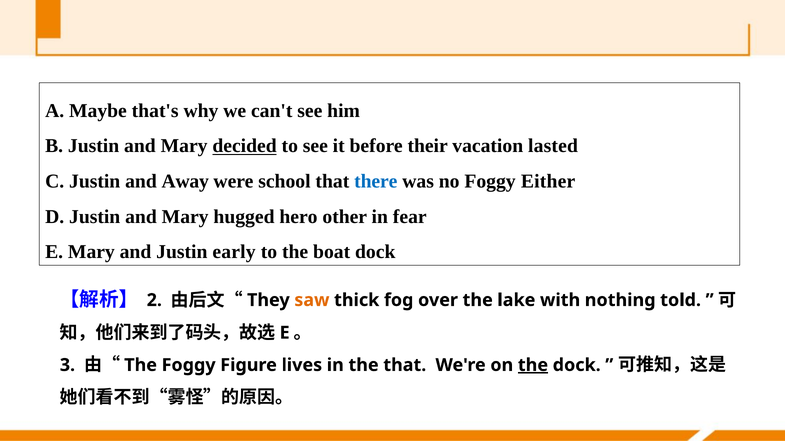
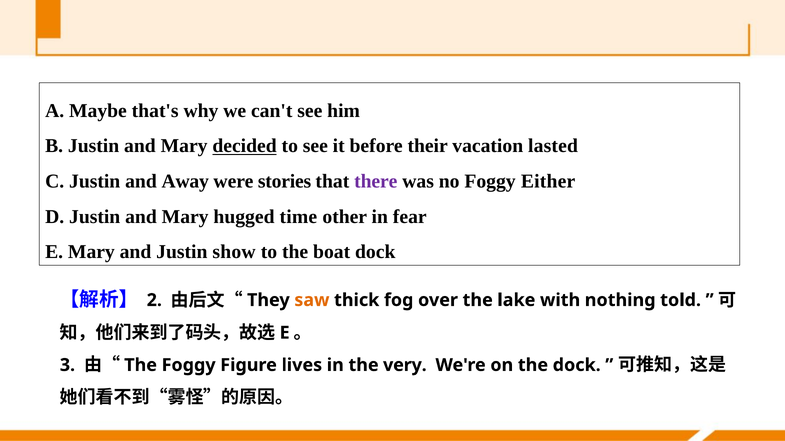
school: school -> stories
there colour: blue -> purple
hero: hero -> time
early: early -> show
the that: that -> very
the at (533, 366) underline: present -> none
